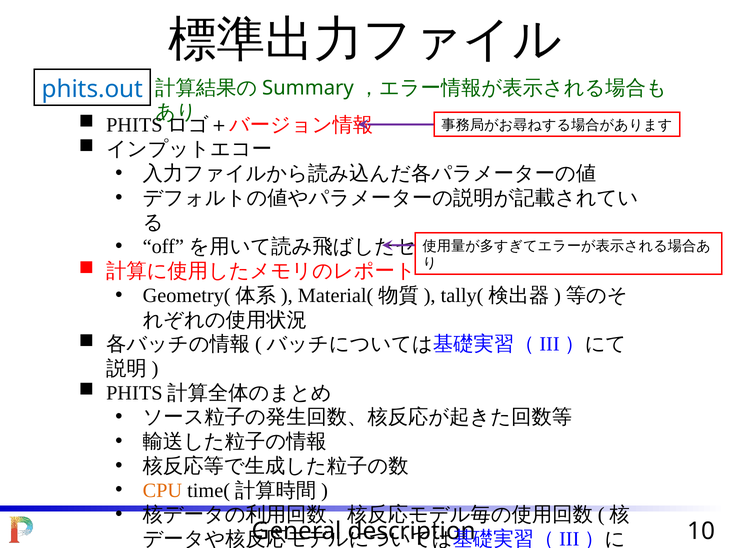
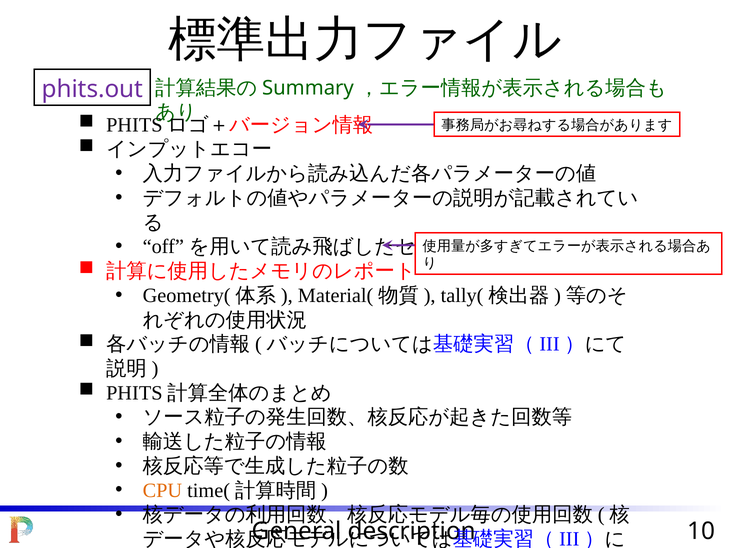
phits.out colour: blue -> purple
